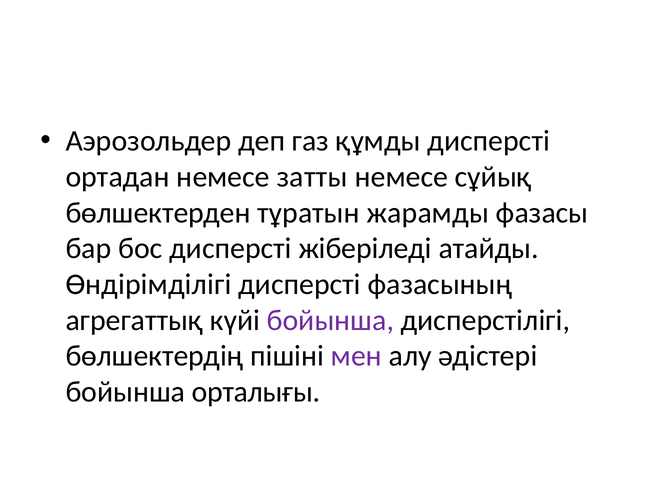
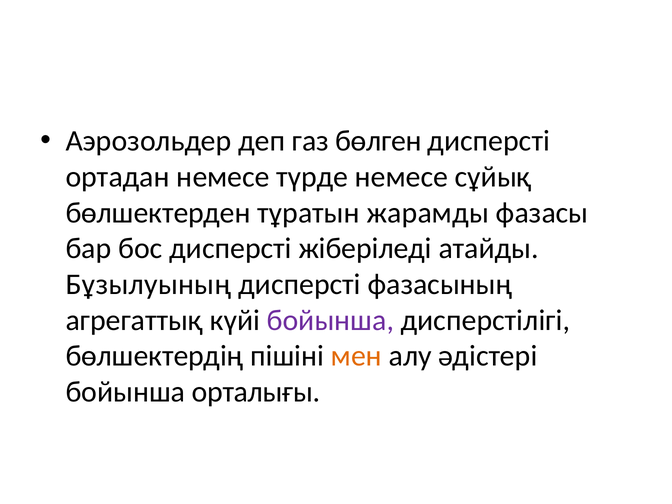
құмды: құмды -> бөлген
затты: затты -> түрде
Өндірімділігі: Өндірімділігі -> Бұзылуының
мен colour: purple -> orange
